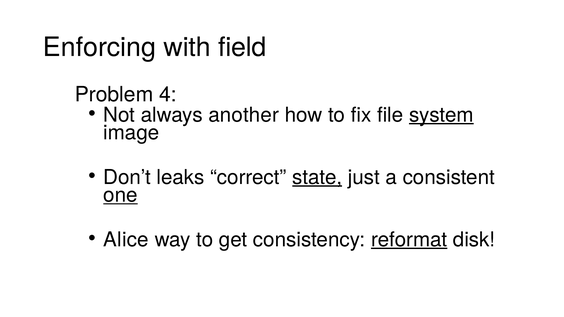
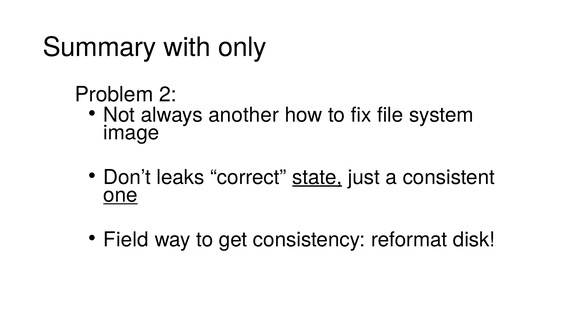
Enforcing: Enforcing -> Summary
field: field -> only
4: 4 -> 2
system underline: present -> none
Alice: Alice -> Field
reformat underline: present -> none
